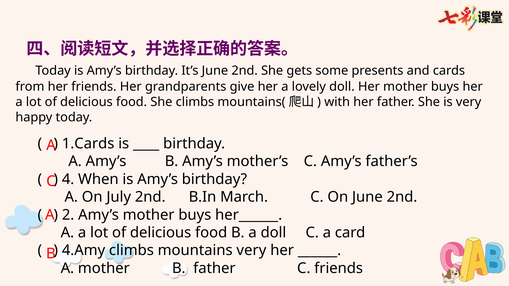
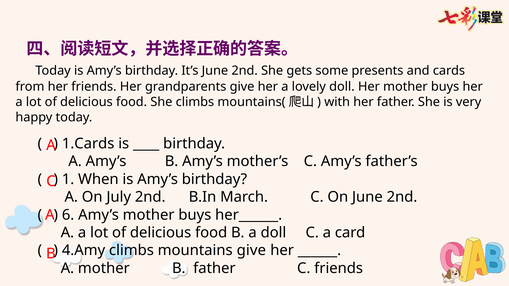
4: 4 -> 1
2: 2 -> 6
mountains very: very -> give
